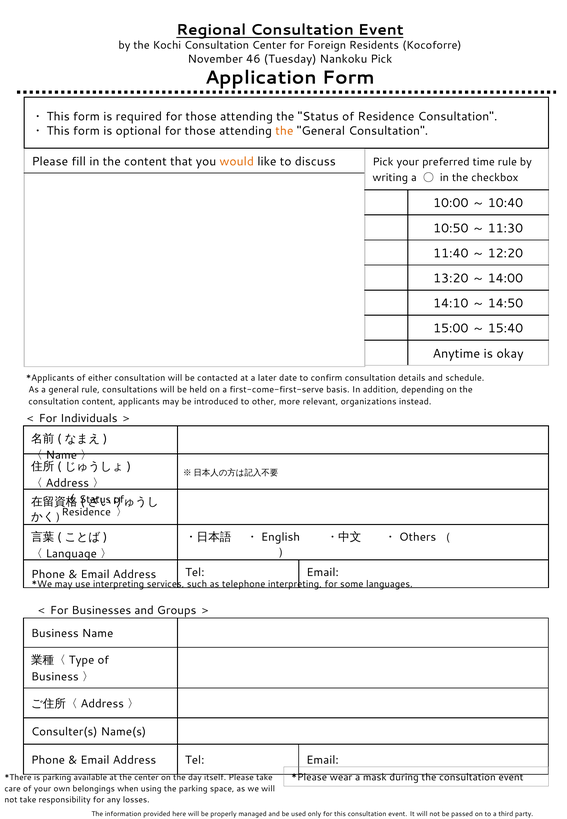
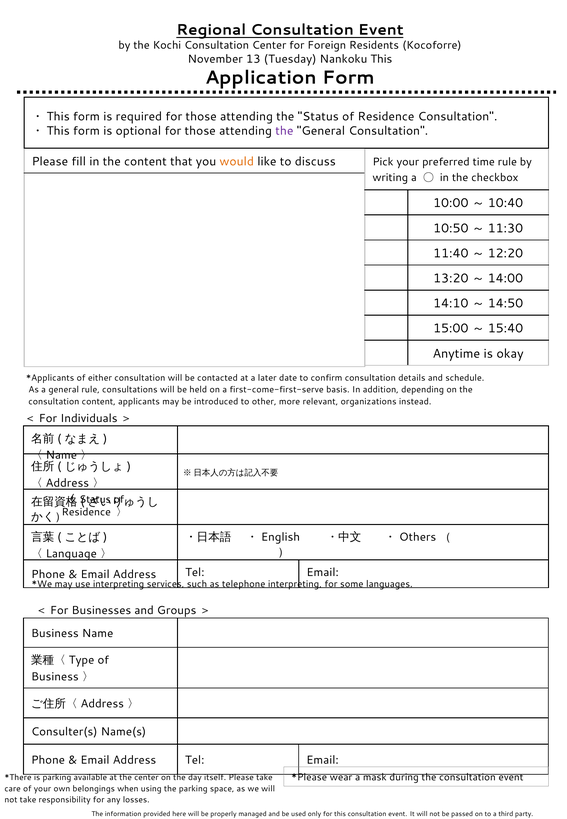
46: 46 -> 13
Nankoku Pick: Pick -> This
the at (284, 131) colour: orange -> purple
